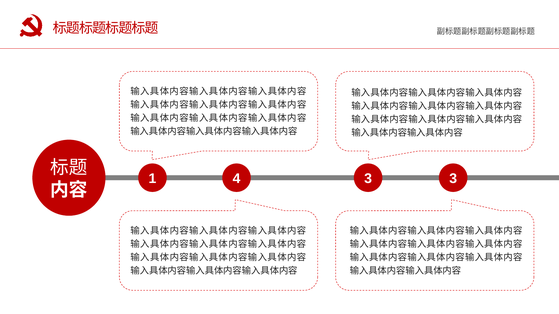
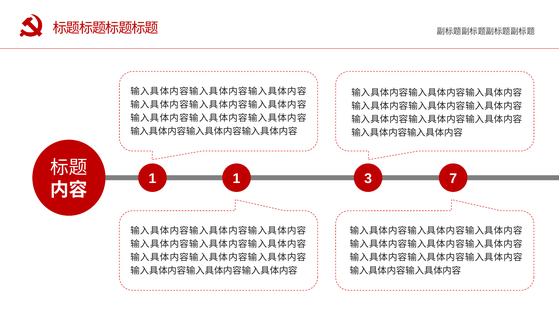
1 4: 4 -> 1
3 3: 3 -> 7
